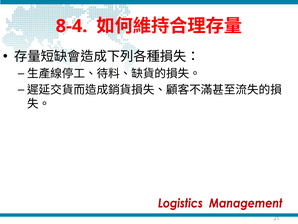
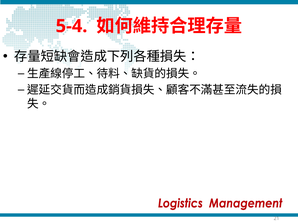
8-4: 8-4 -> 5-4
